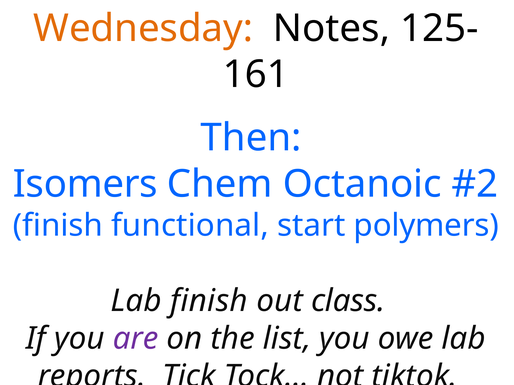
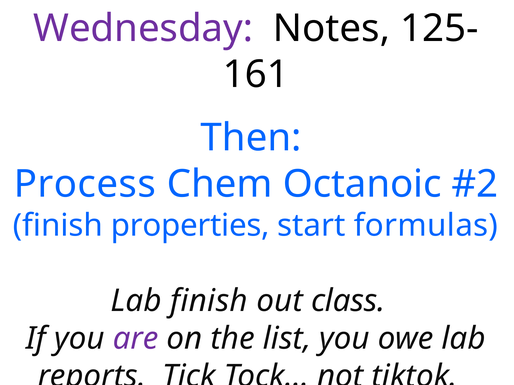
Wednesday colour: orange -> purple
Isomers: Isomers -> Process
functional: functional -> properties
polymers: polymers -> formulas
